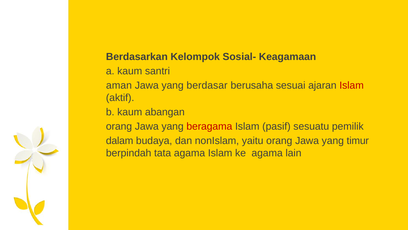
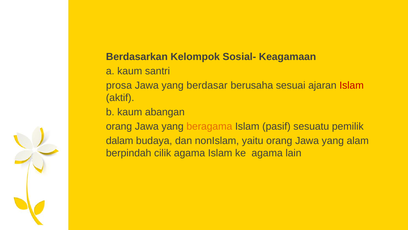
aman: aman -> prosa
beragama colour: red -> orange
timur: timur -> alam
tata: tata -> cilik
